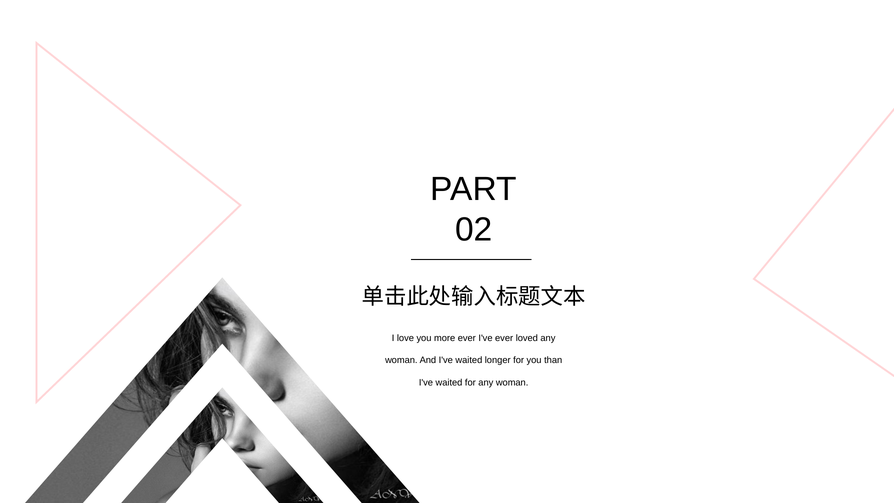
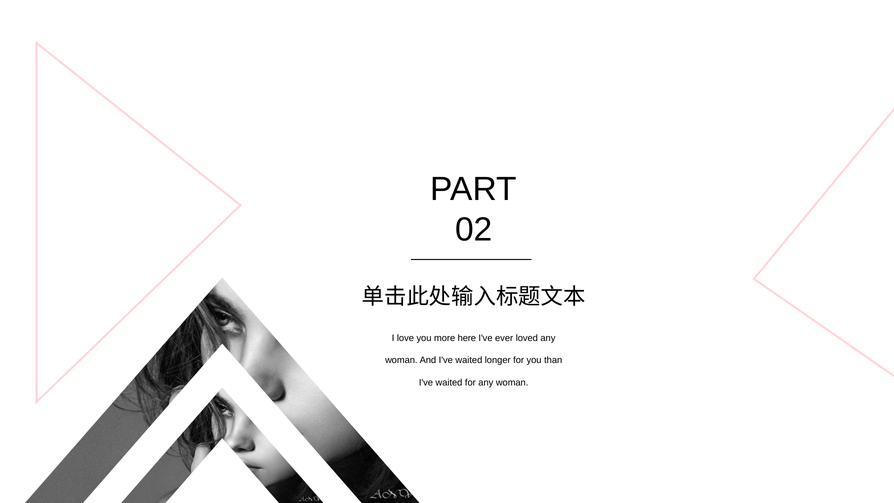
more ever: ever -> here
